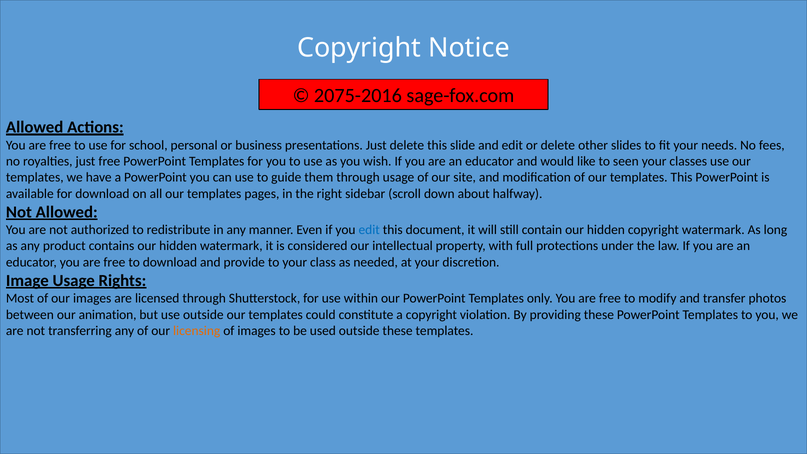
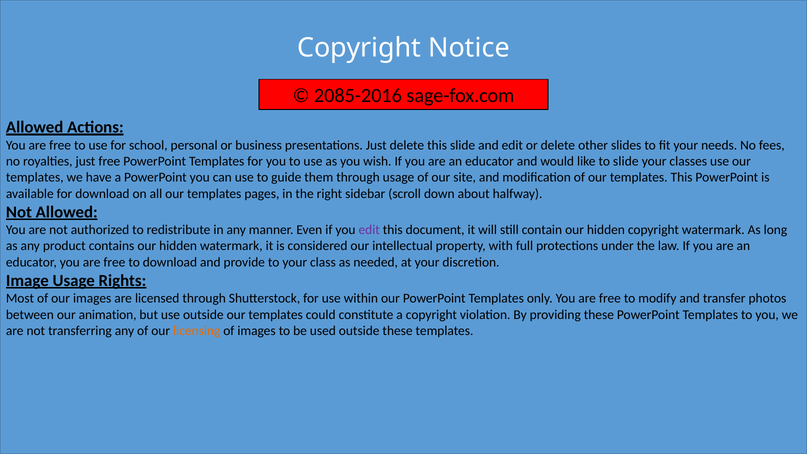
2075-2016: 2075-2016 -> 2085-2016
to seen: seen -> slide
edit at (369, 230) colour: blue -> purple
